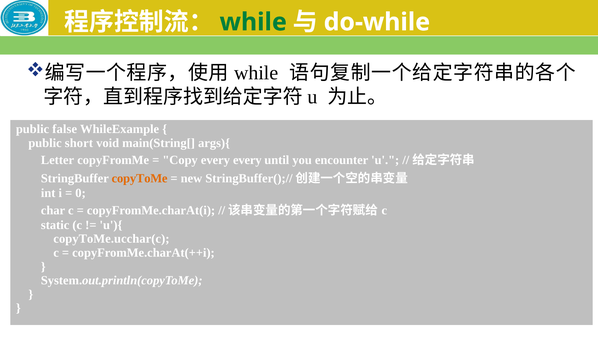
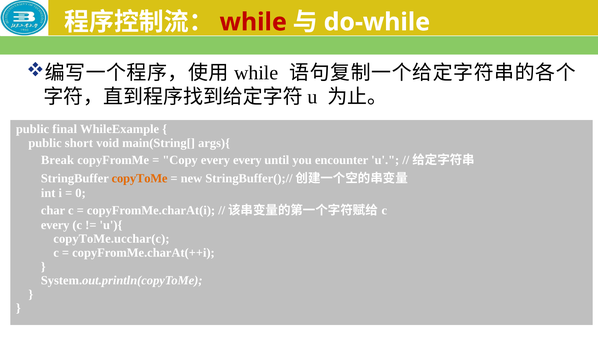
while at (253, 22) colour: green -> red
false: false -> final
Letter: Letter -> Break
static at (55, 225): static -> every
